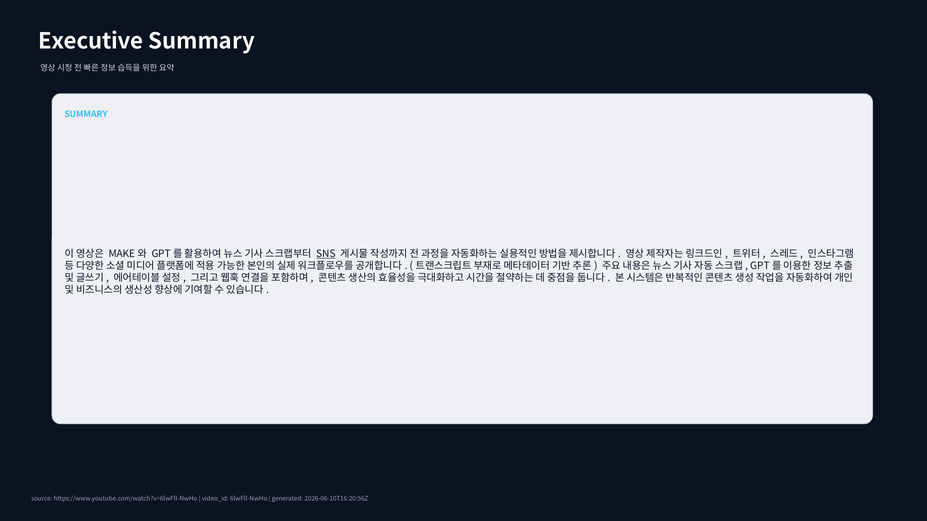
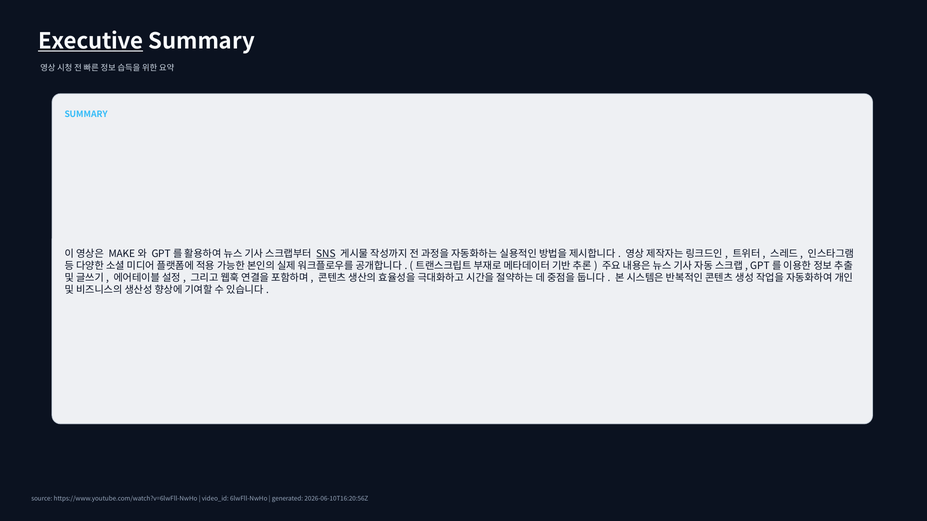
Executive underline: none -> present
